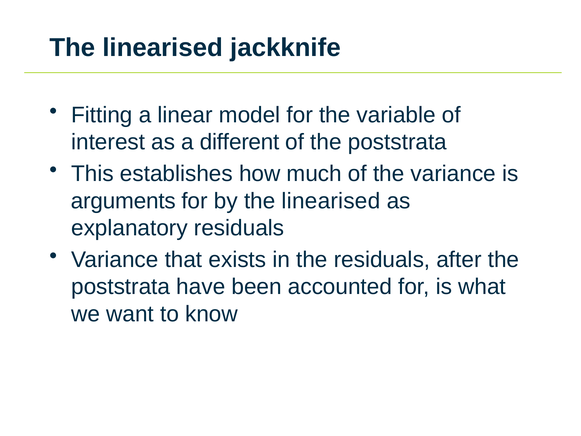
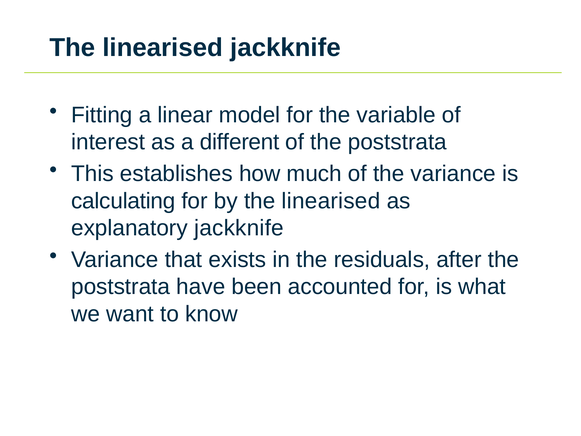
arguments: arguments -> calculating
explanatory residuals: residuals -> jackknife
